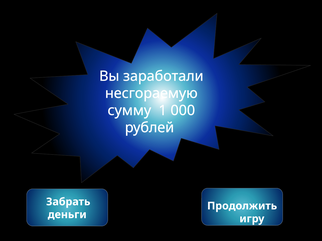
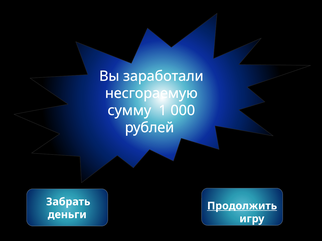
Продолжить underline: none -> present
